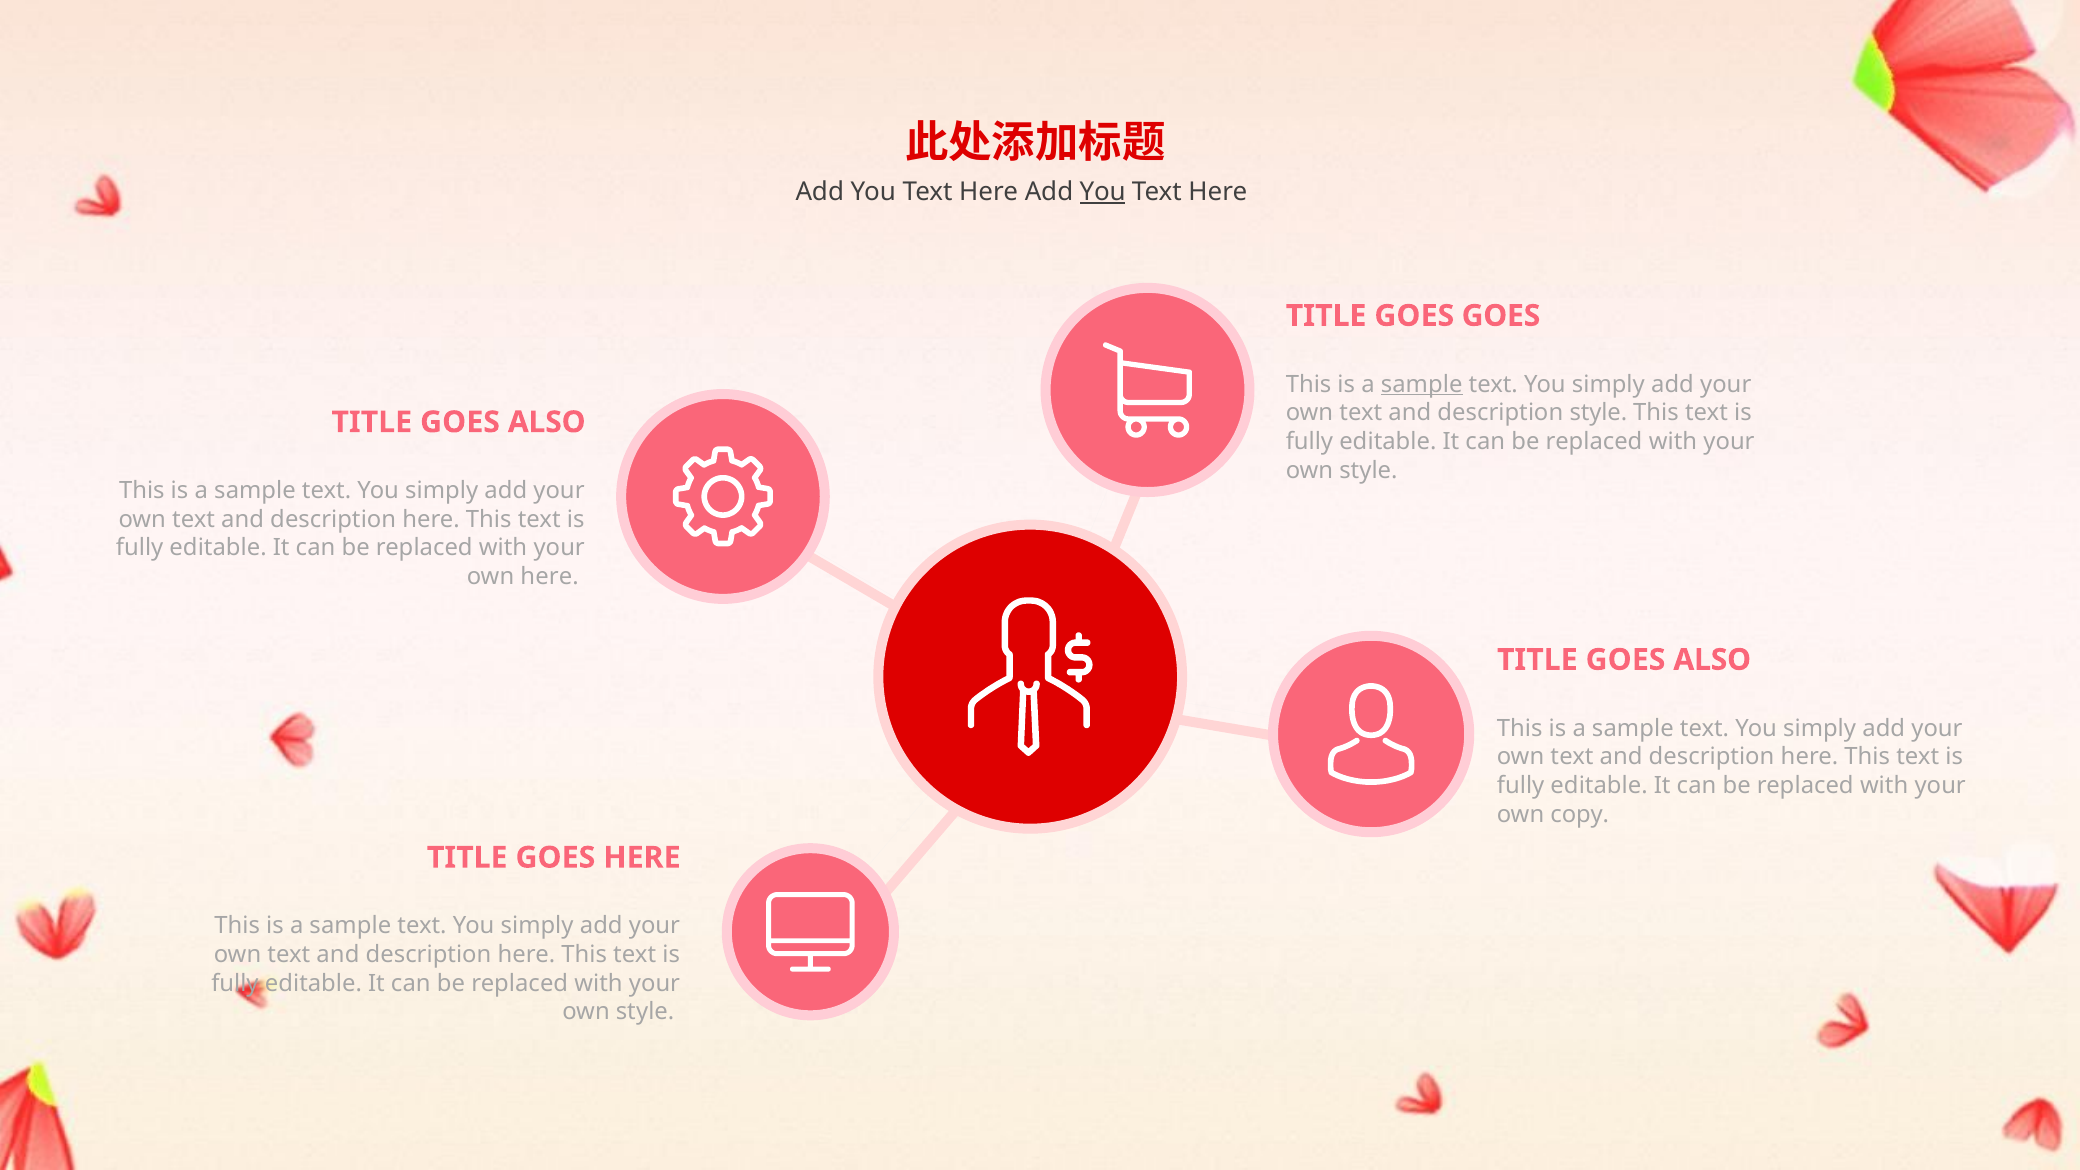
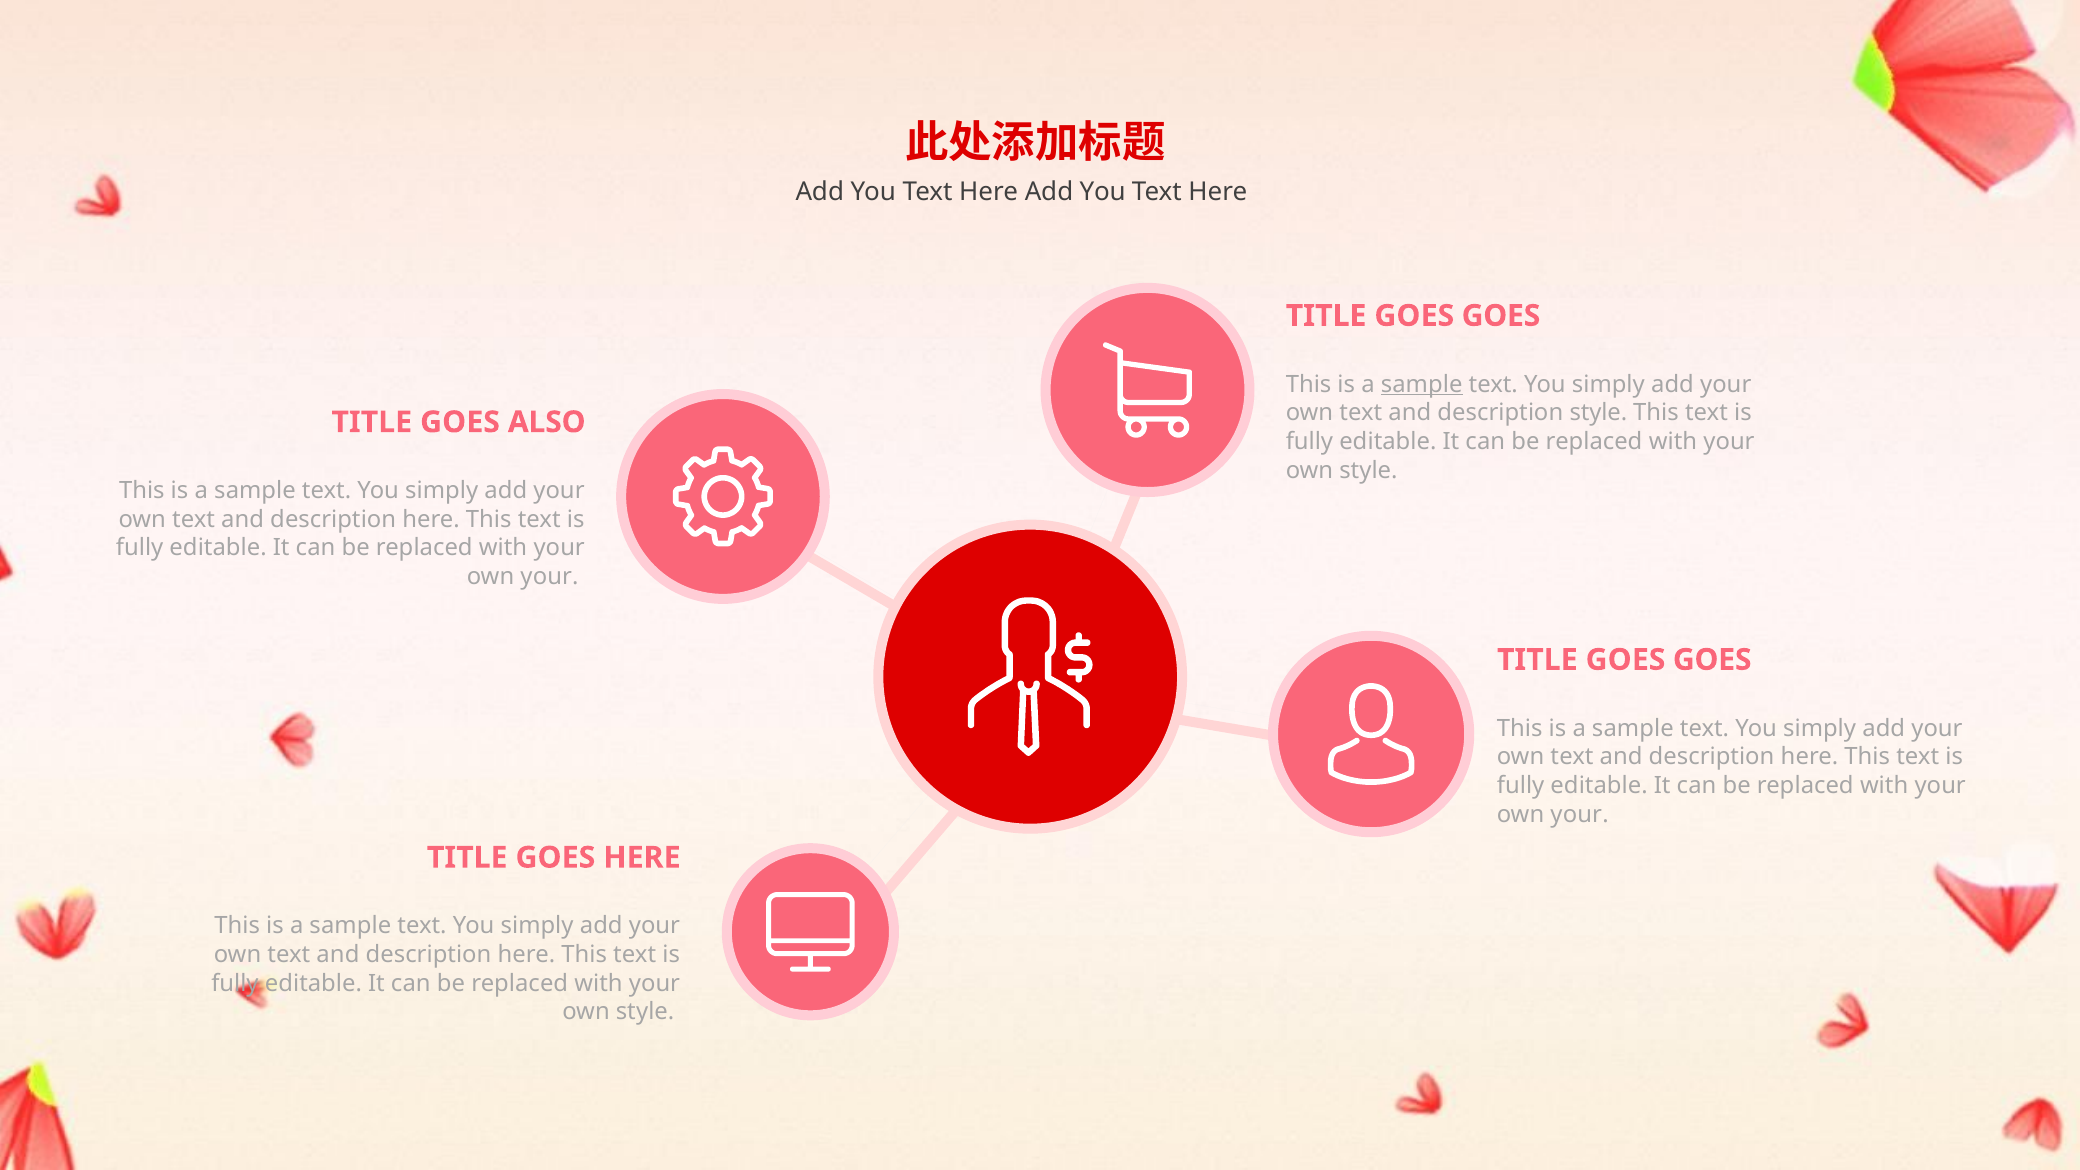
You at (1103, 192) underline: present -> none
here at (550, 577): here -> your
ALSO at (1712, 660): ALSO -> GOES
copy at (1580, 814): copy -> your
